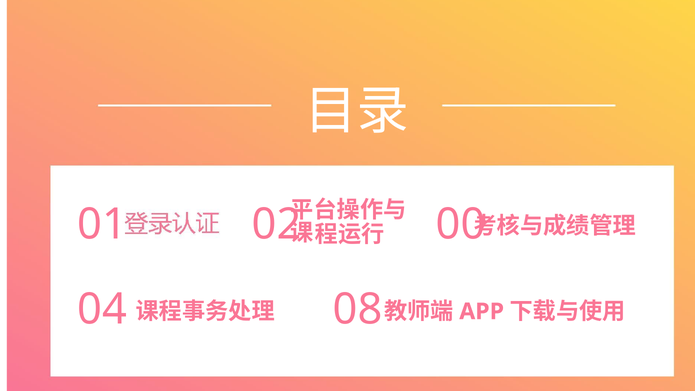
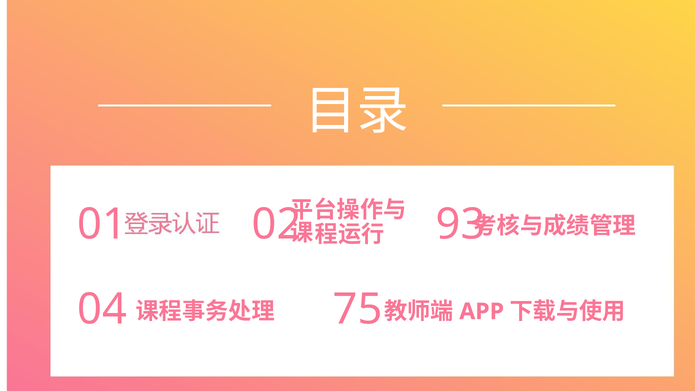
00: 00 -> 93
08: 08 -> 75
